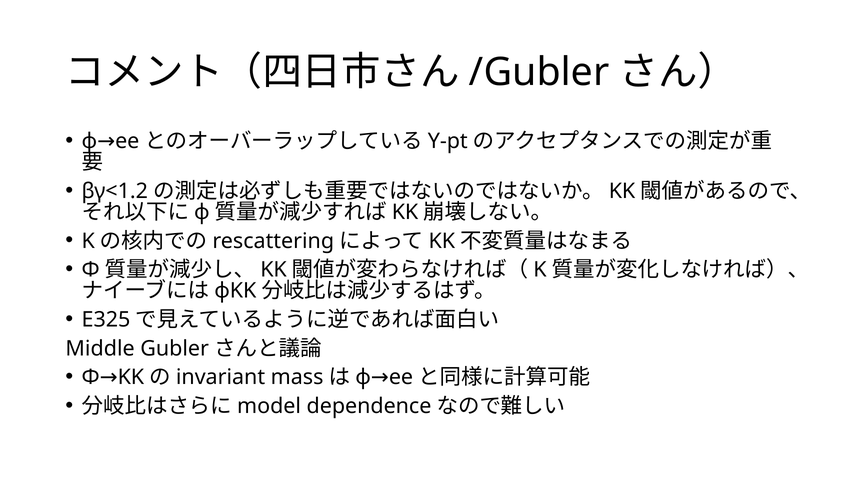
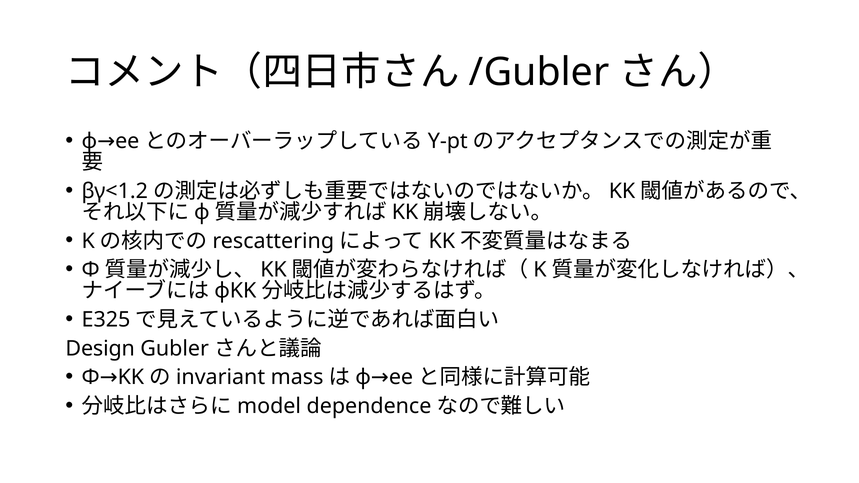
Middle: Middle -> Design
